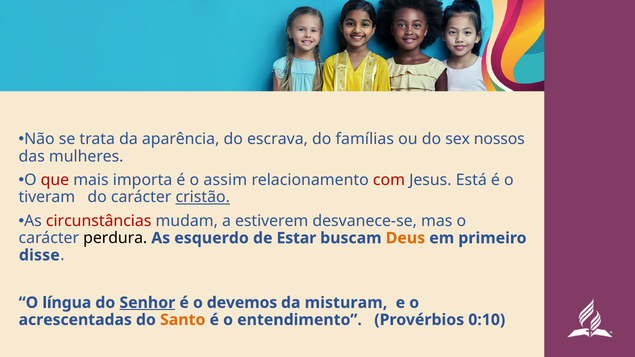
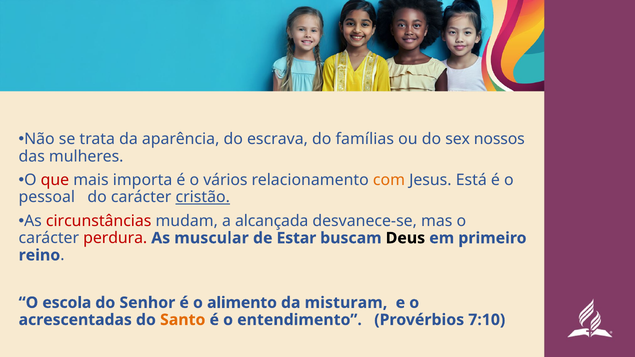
assim: assim -> vários
com colour: red -> orange
tiveram: tiveram -> pessoal
estiverem: estiverem -> alcançada
perdura colour: black -> red
esquerdo: esquerdo -> muscular
Deus colour: orange -> black
disse: disse -> reino
língua: língua -> escola
Senhor underline: present -> none
devemos: devemos -> alimento
0:10: 0:10 -> 7:10
